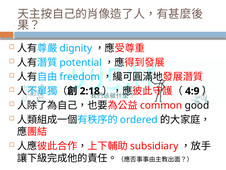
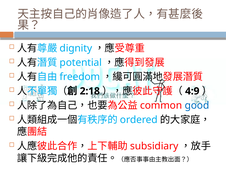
good colour: black -> blue
